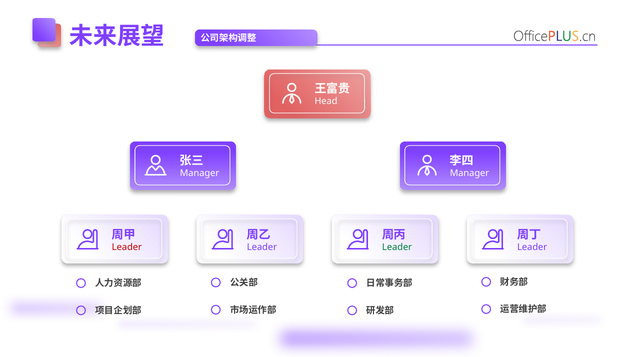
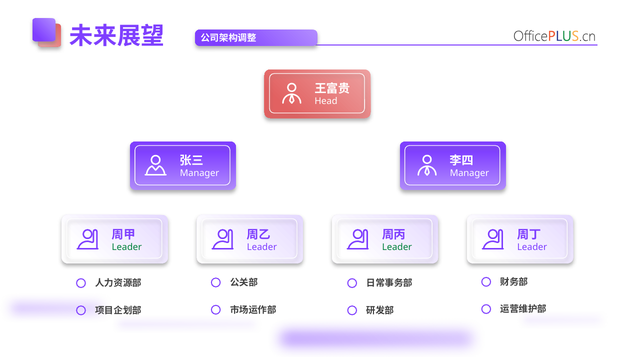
Leader at (127, 247) colour: red -> green
